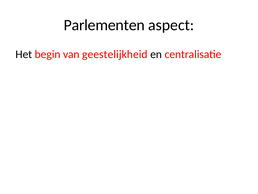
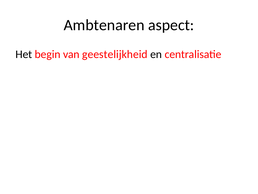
Parlementen: Parlementen -> Ambtenaren
